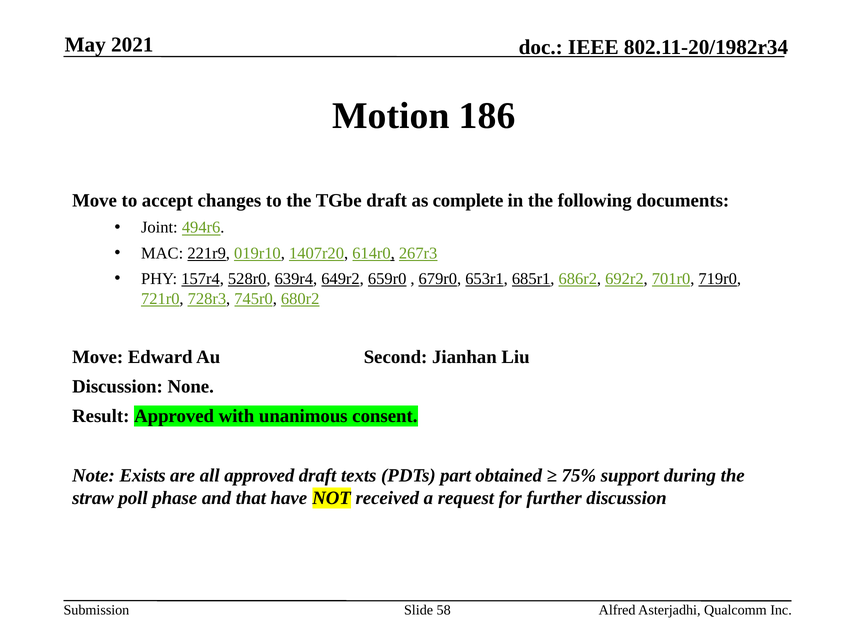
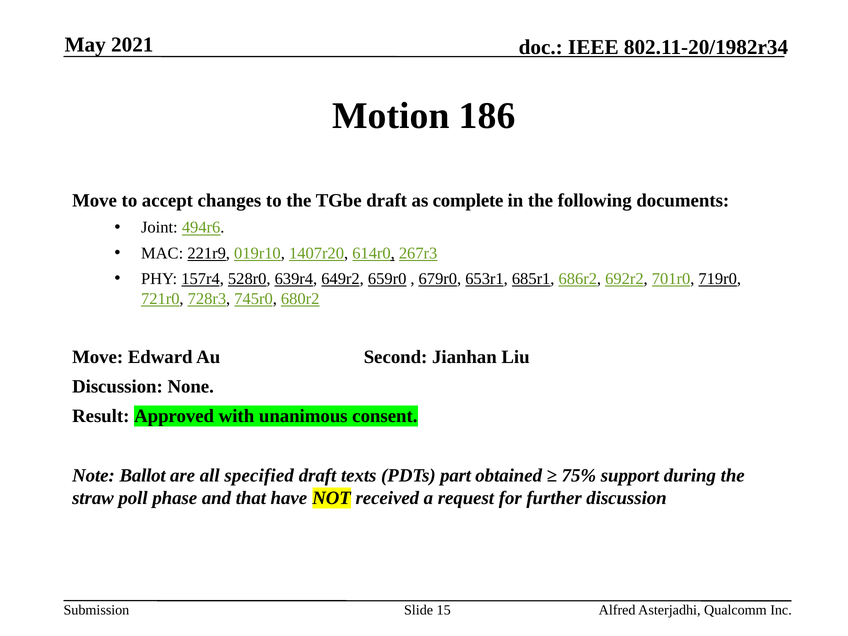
Exists: Exists -> Ballot
all approved: approved -> specified
58: 58 -> 15
